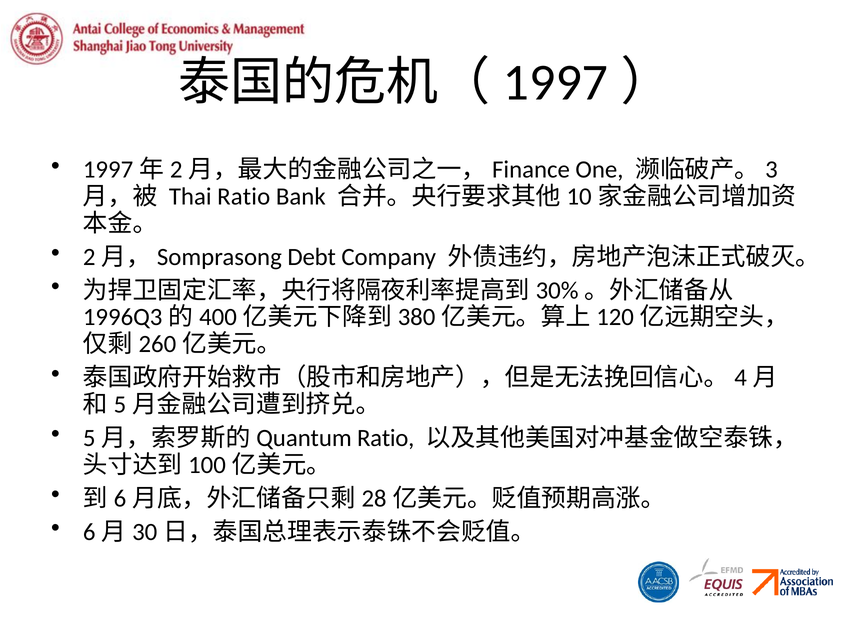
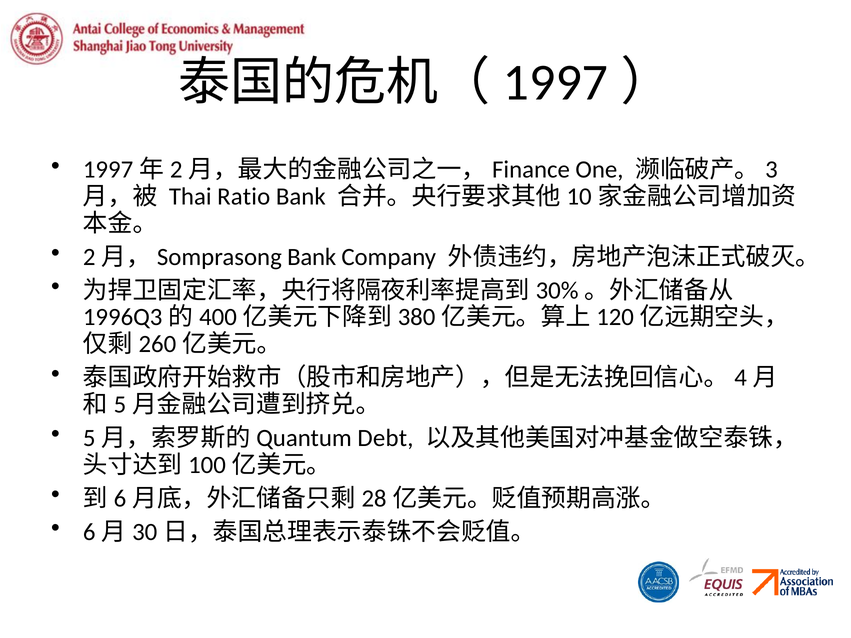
Debt at (312, 257): Debt -> Bank
Ratio at (386, 438): Ratio -> Debt
